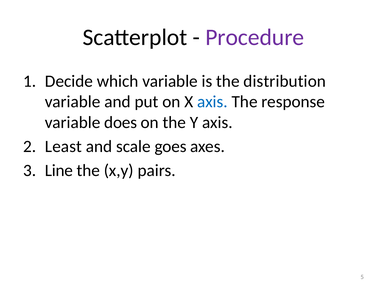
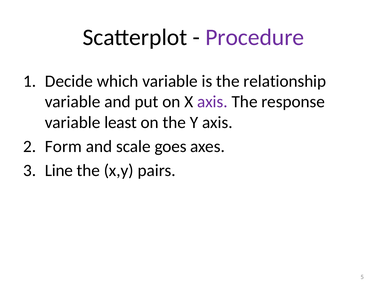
distribution: distribution -> relationship
axis at (212, 102) colour: blue -> purple
does: does -> least
Least: Least -> Form
